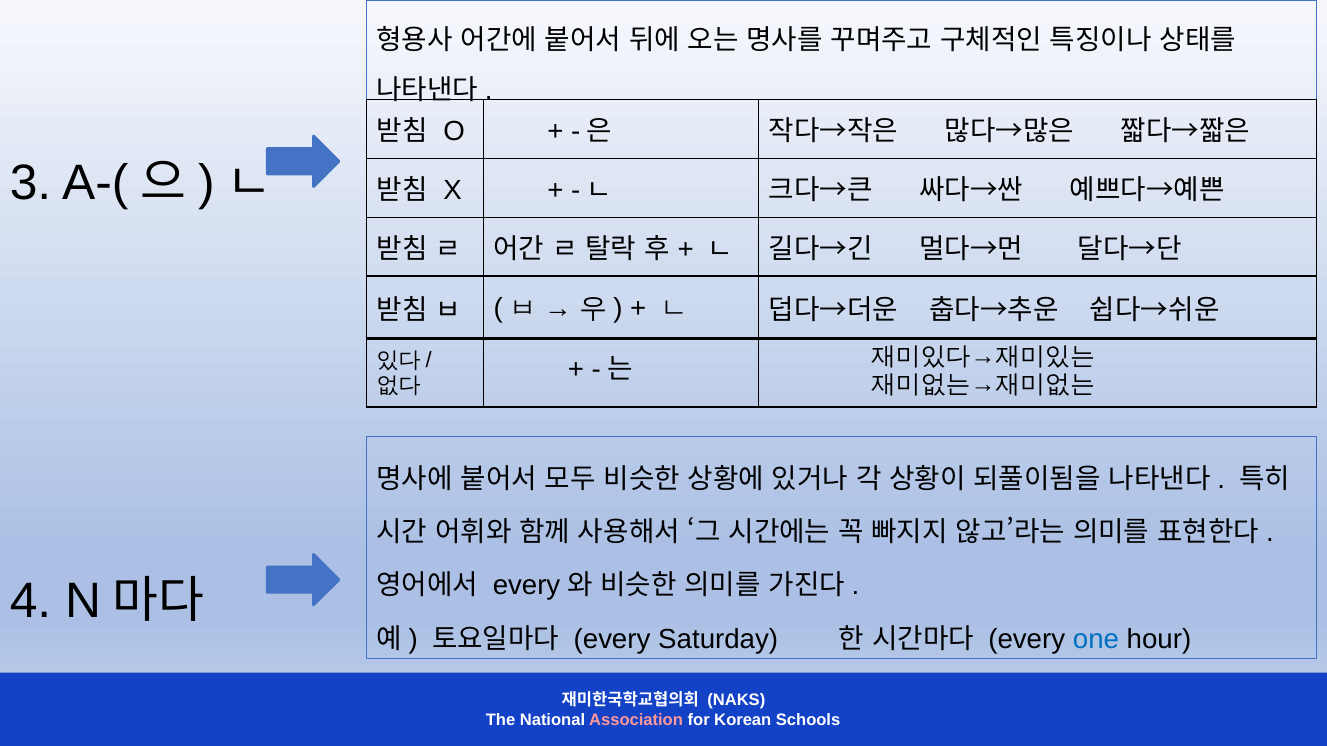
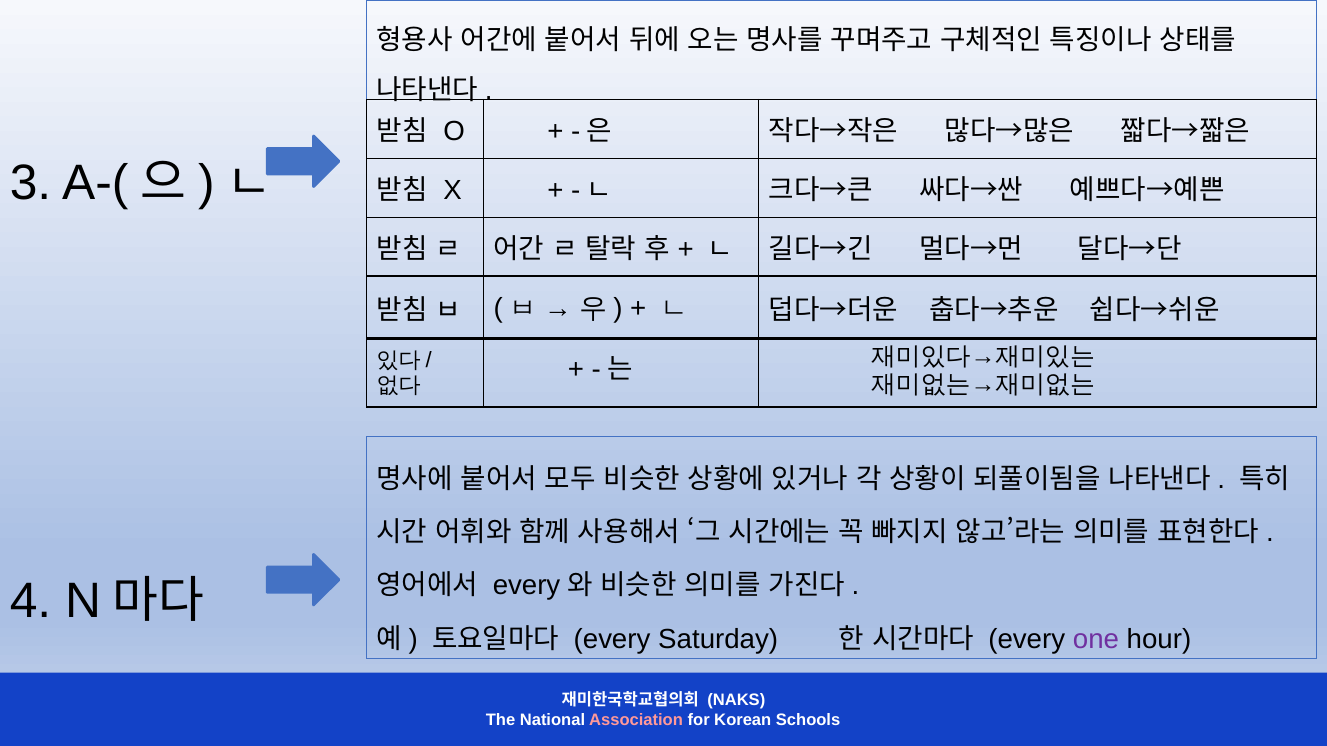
one colour: blue -> purple
